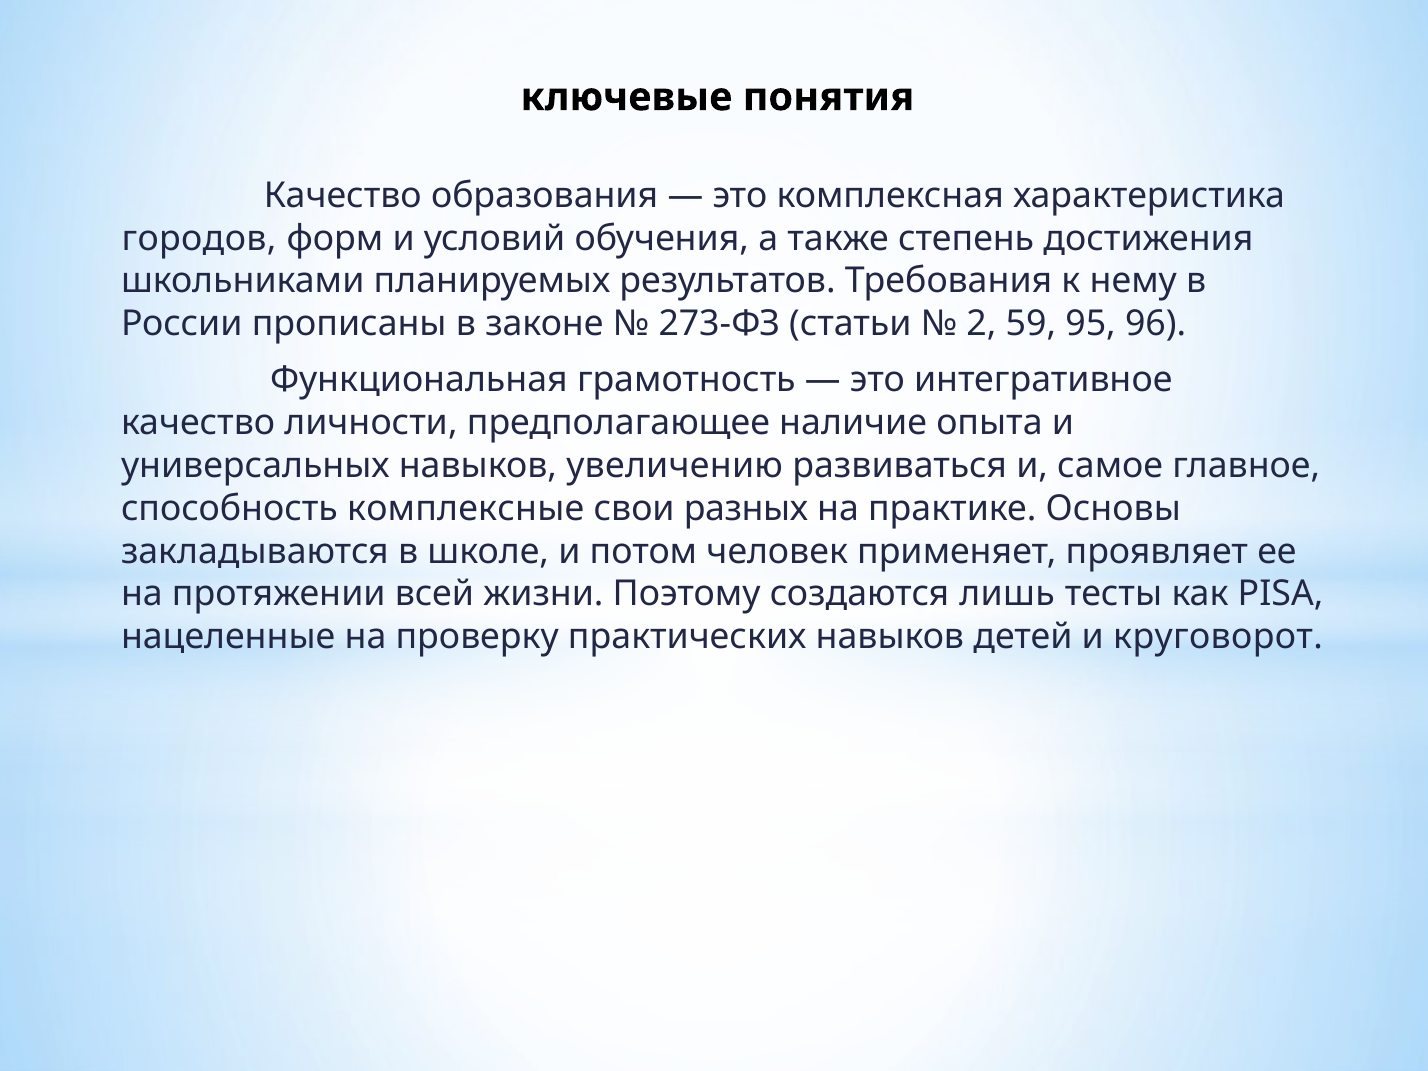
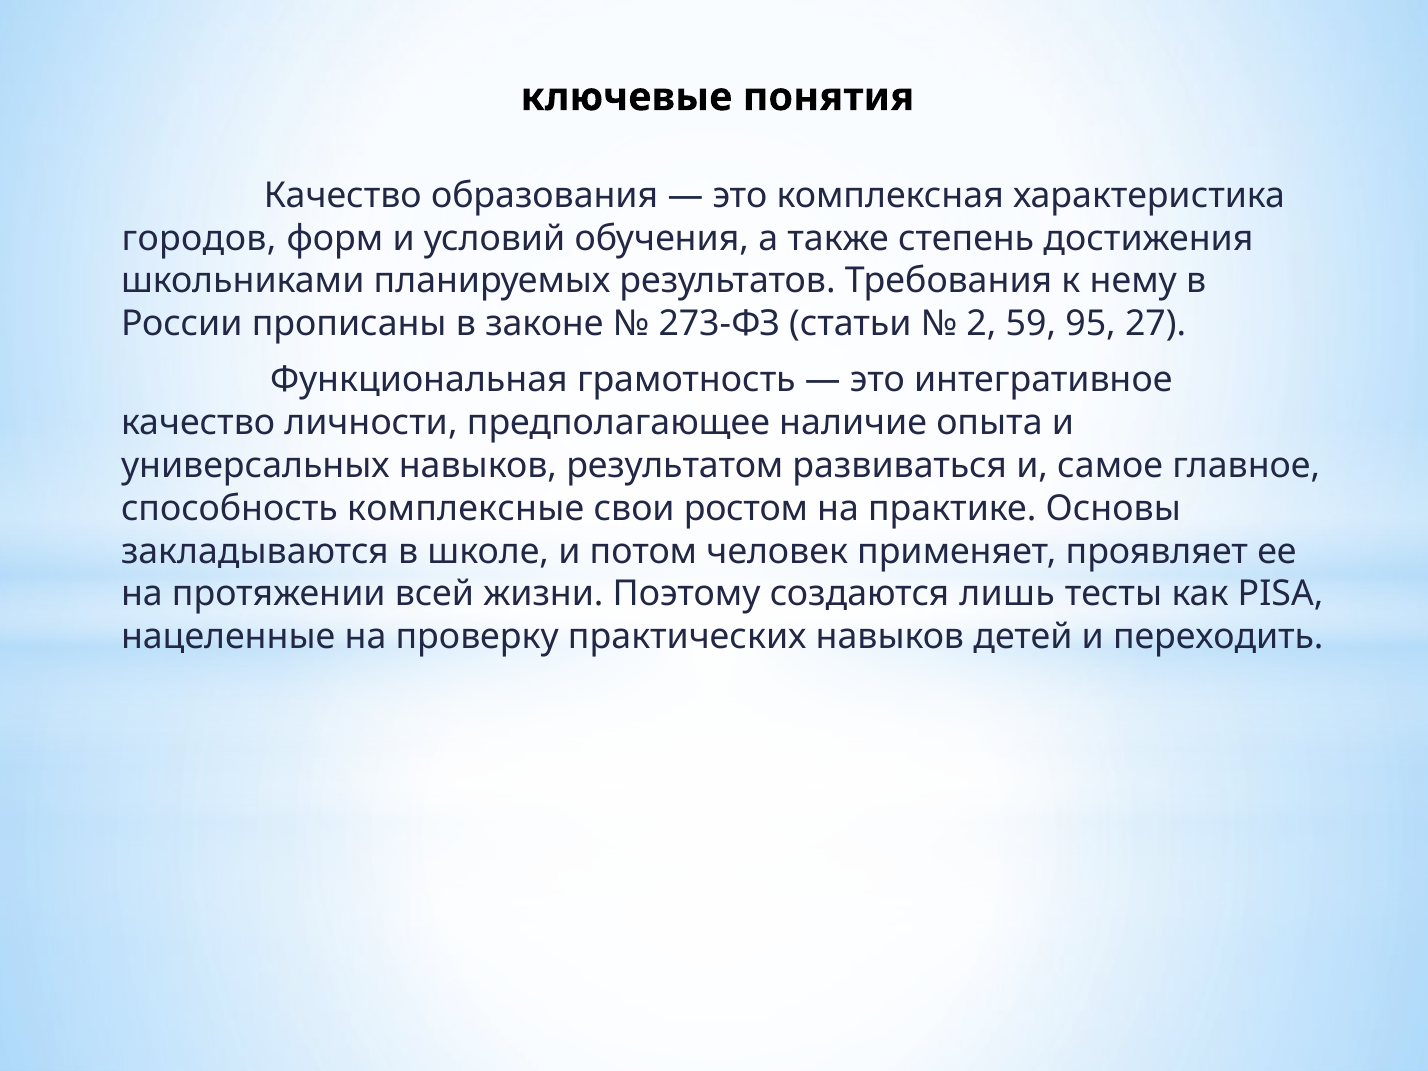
96: 96 -> 27
увеличению: увеличению -> результатом
разных: разных -> ростом
круговорот: круговорот -> переходить
